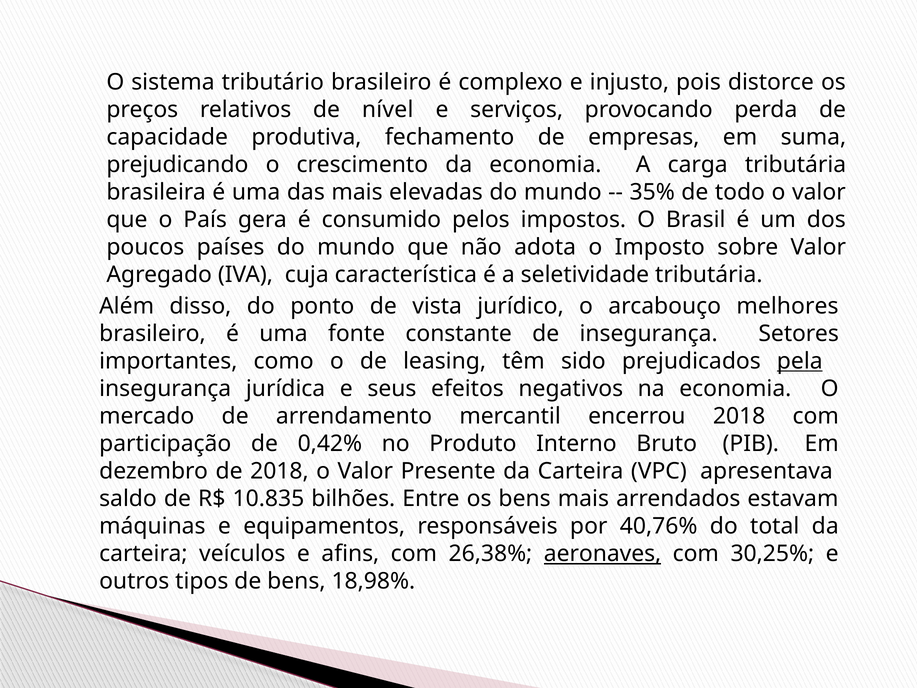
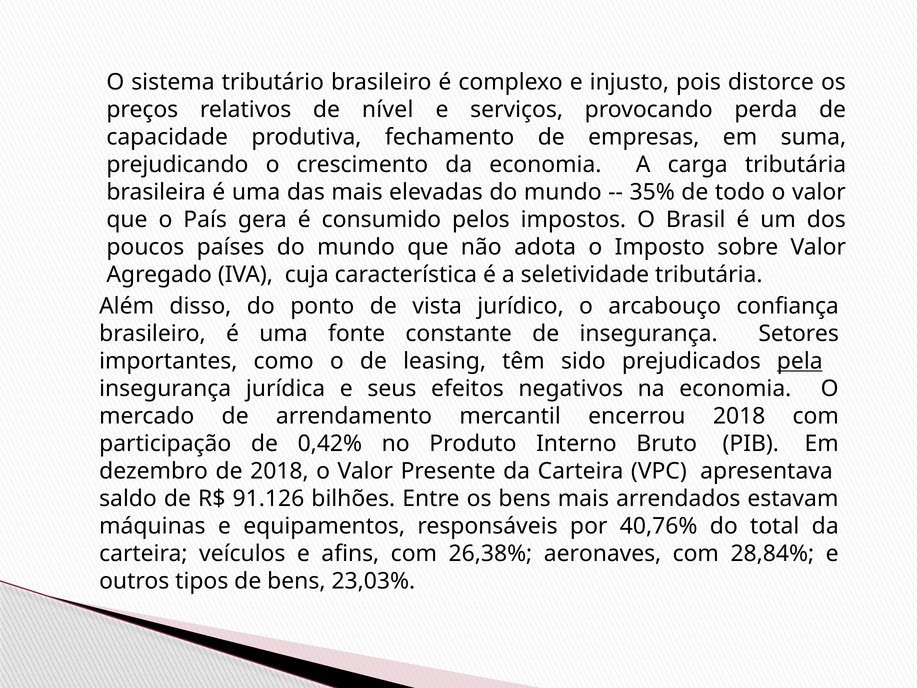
melhores: melhores -> confiança
10.835: 10.835 -> 91.126
aeronaves underline: present -> none
30,25%: 30,25% -> 28,84%
18,98%: 18,98% -> 23,03%
